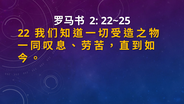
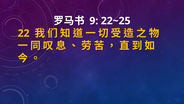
2: 2 -> 9
